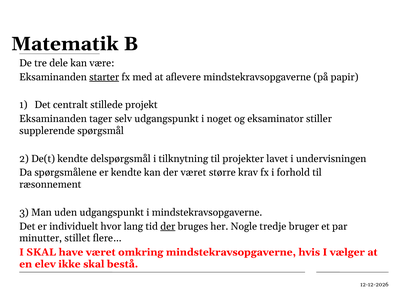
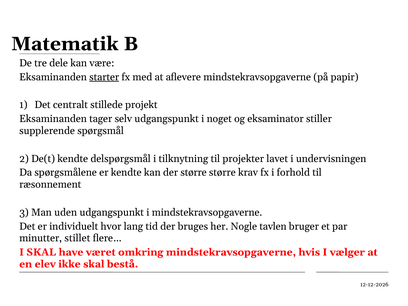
der været: været -> større
der at (168, 226) underline: present -> none
tredje: tredje -> tavlen
